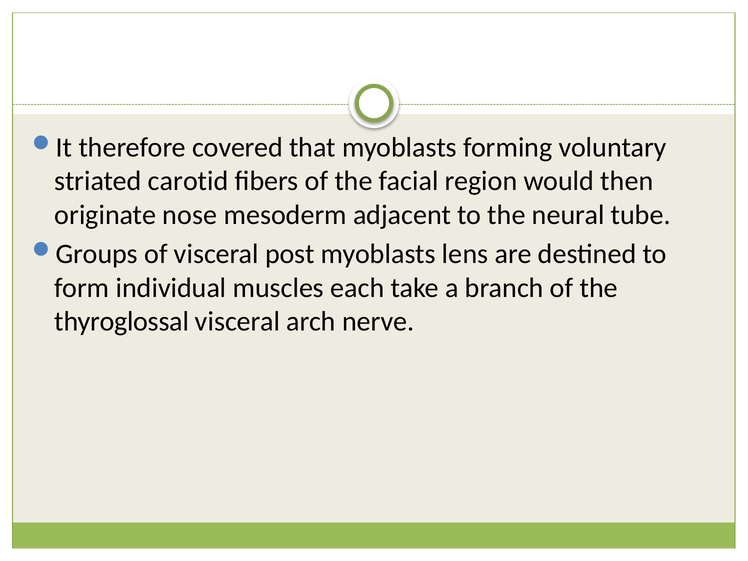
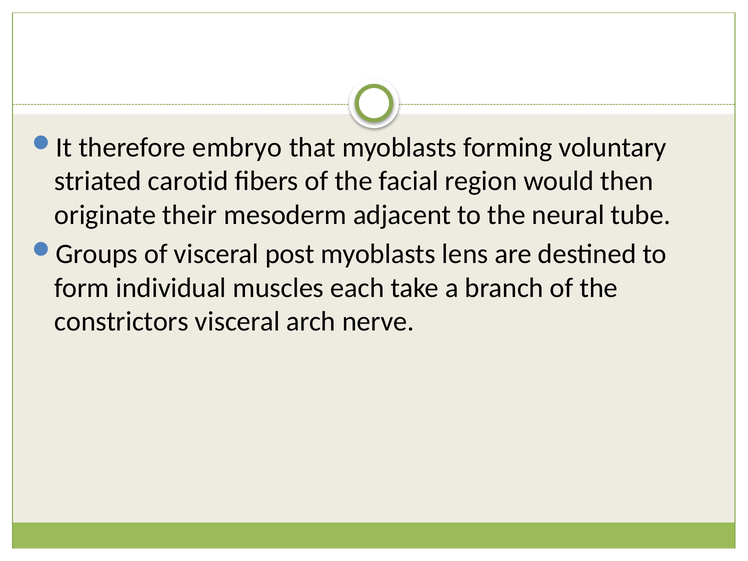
covered: covered -> embryo
nose: nose -> their
thyroglossal: thyroglossal -> constrictors
